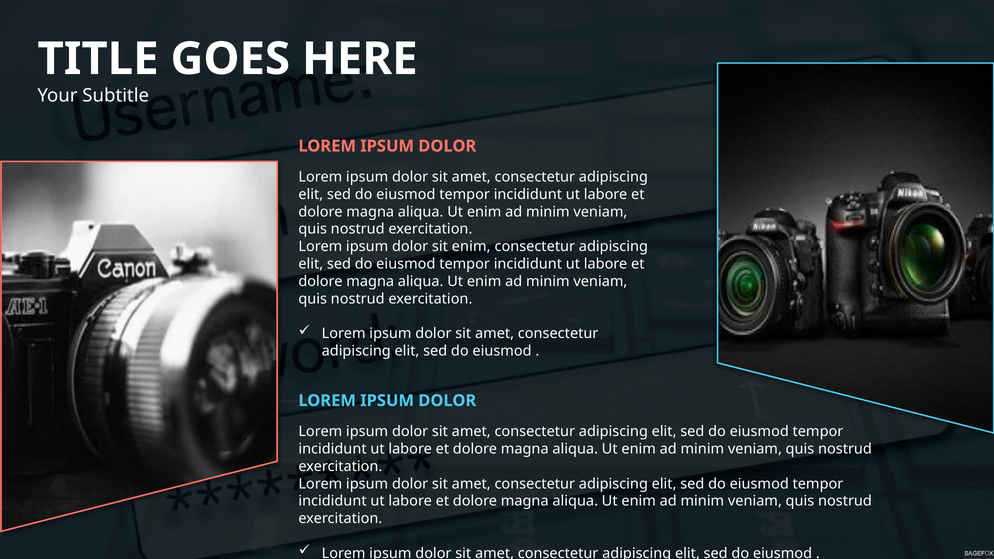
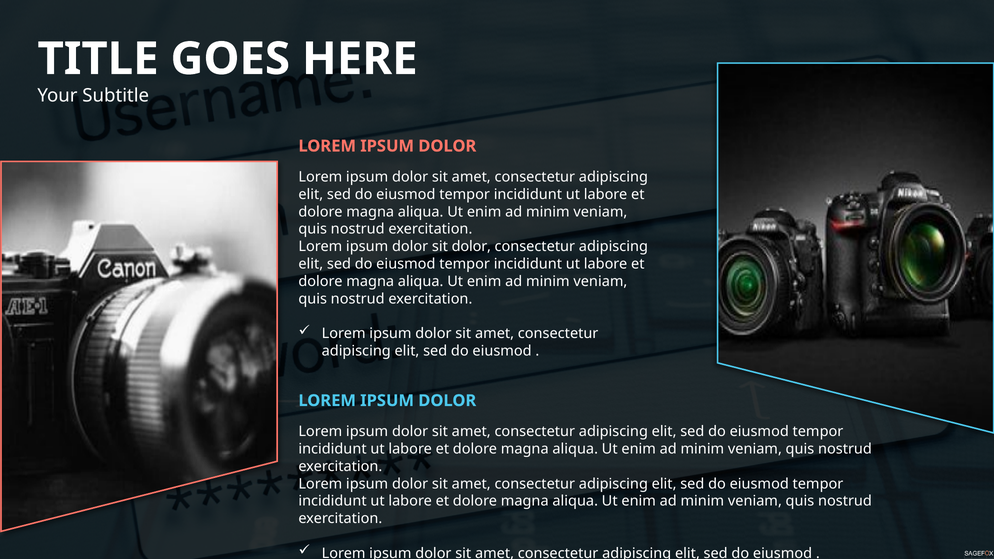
sit enim: enim -> dolor
